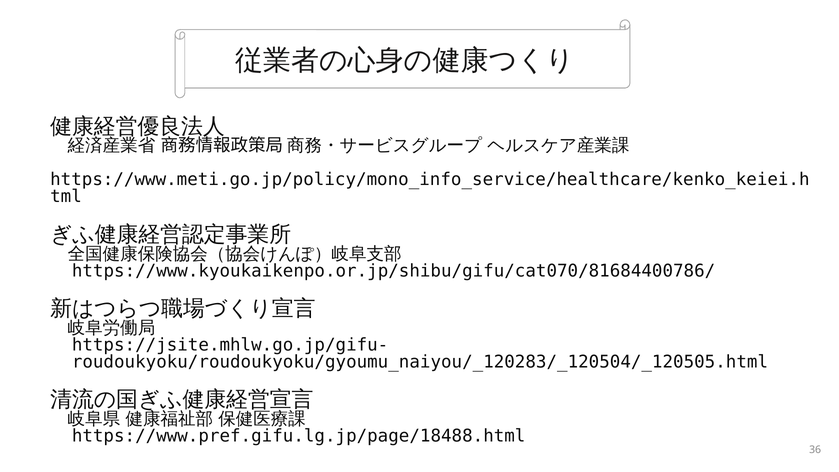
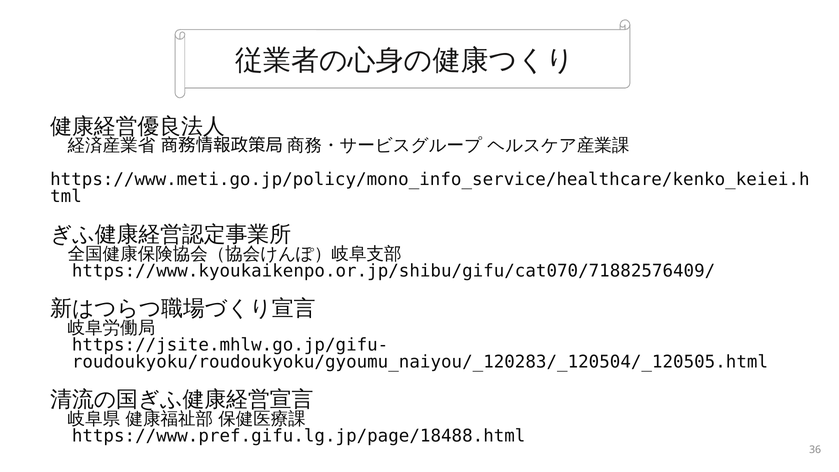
https://www.kyoukaikenpo.or.jp/shibu/gifu/cat070/81684400786/: https://www.kyoukaikenpo.or.jp/shibu/gifu/cat070/81684400786/ -> https://www.kyoukaikenpo.or.jp/shibu/gifu/cat070/71882576409/
